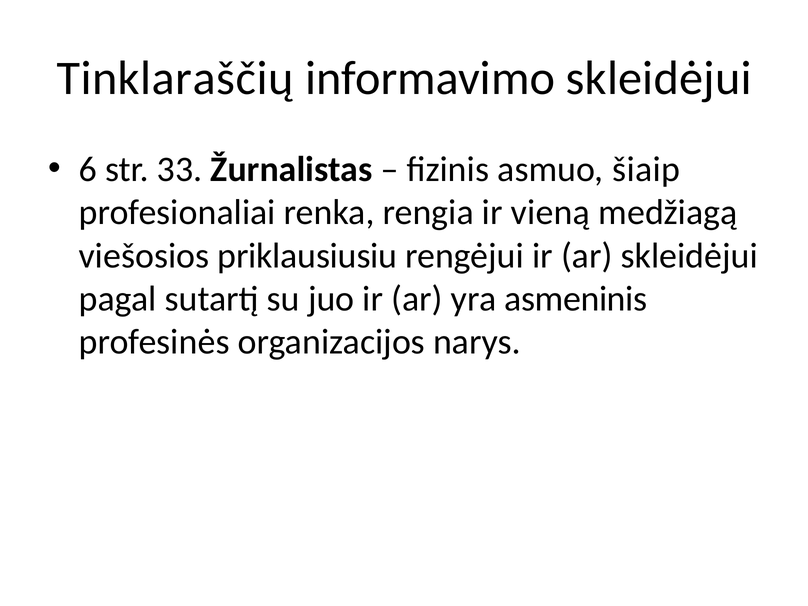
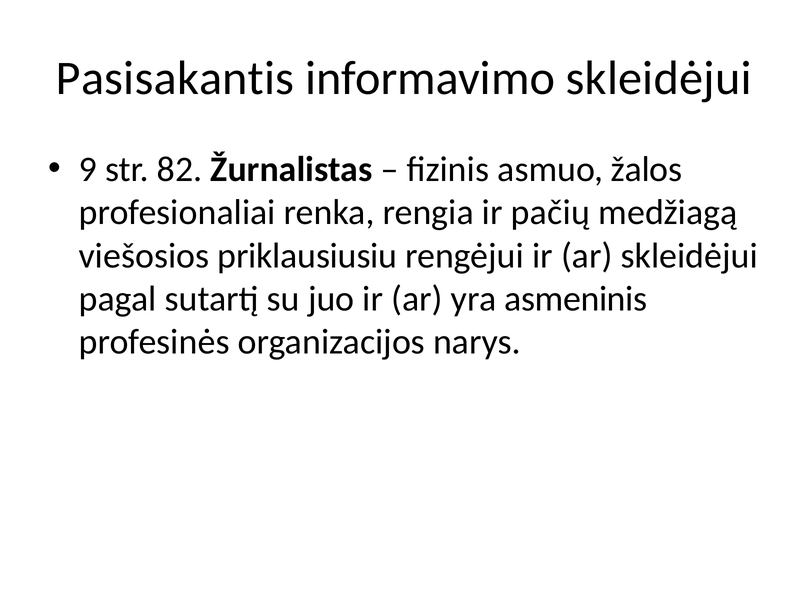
Tinklaraščių: Tinklaraščių -> Pasisakantis
6: 6 -> 9
33: 33 -> 82
šiaip: šiaip -> žalos
vieną: vieną -> pačių
